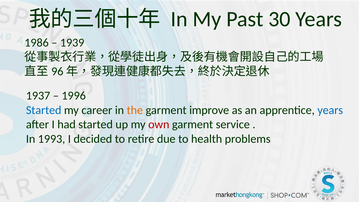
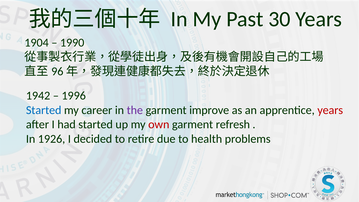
1986: 1986 -> 1904
1939: 1939 -> 1990
1937: 1937 -> 1942
the colour: orange -> purple
years at (330, 110) colour: blue -> red
service: service -> refresh
1993: 1993 -> 1926
